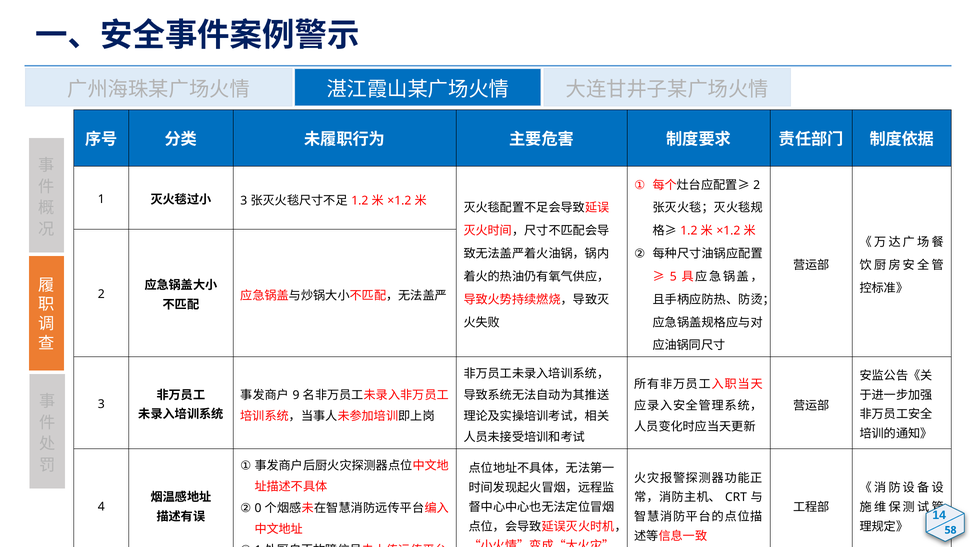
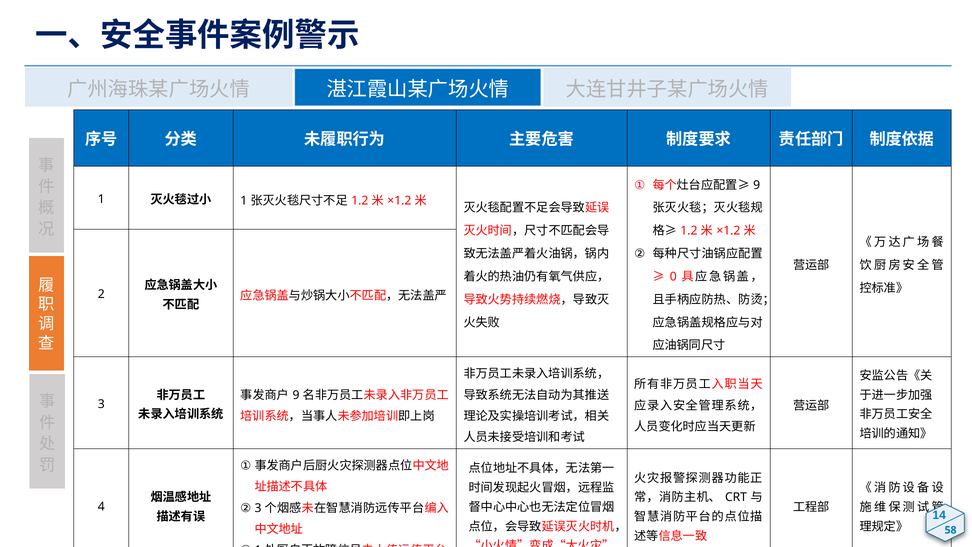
2 at (757, 185): 2 -> 9
3 at (244, 201): 3 -> 1
5: 5 -> 0
0 at (258, 508): 0 -> 3
